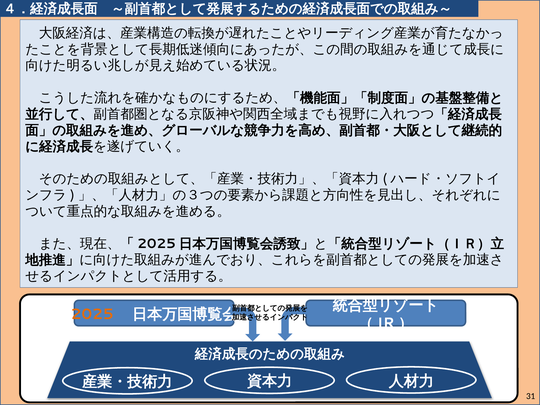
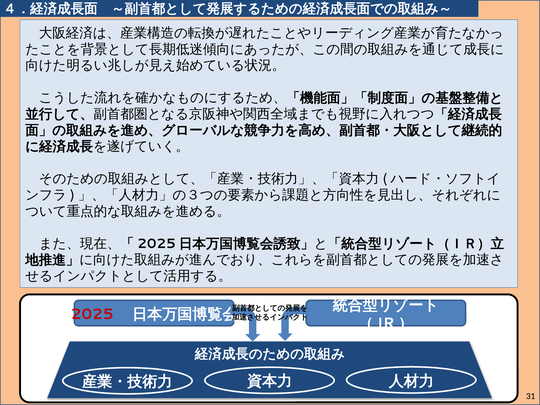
2025 colour: orange -> red
